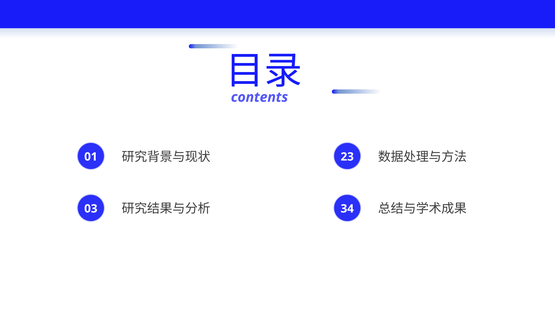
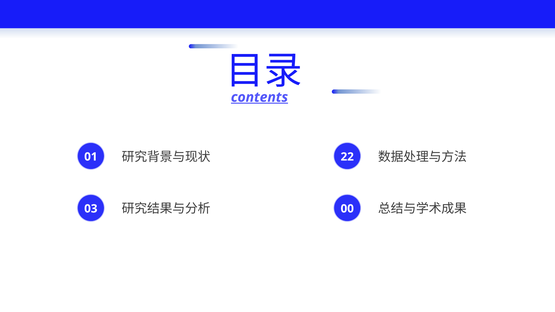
contents underline: none -> present
23: 23 -> 22
34: 34 -> 00
